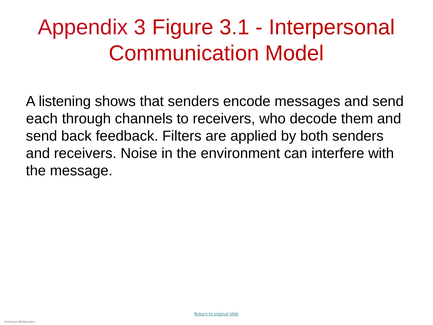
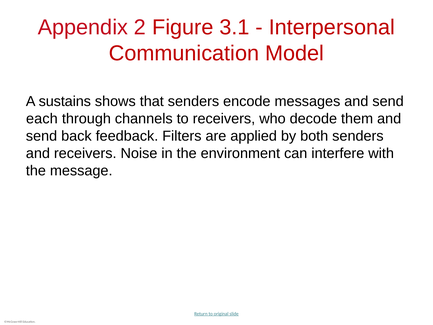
3: 3 -> 2
listening: listening -> sustains
